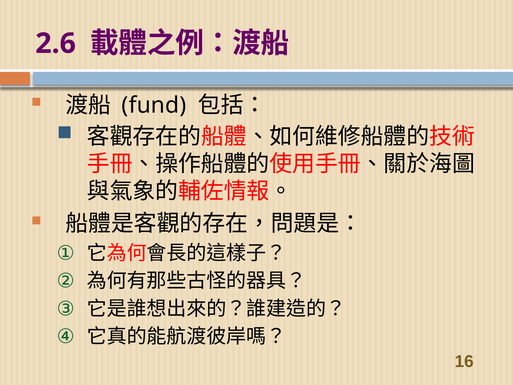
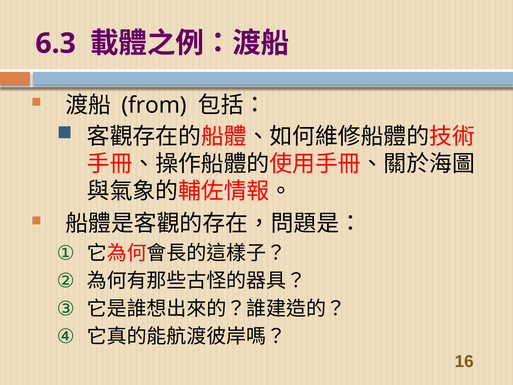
2.6: 2.6 -> 6.3
fund: fund -> from
